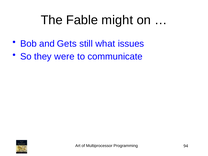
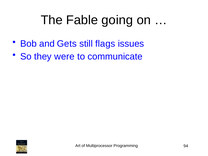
might: might -> going
what: what -> flags
